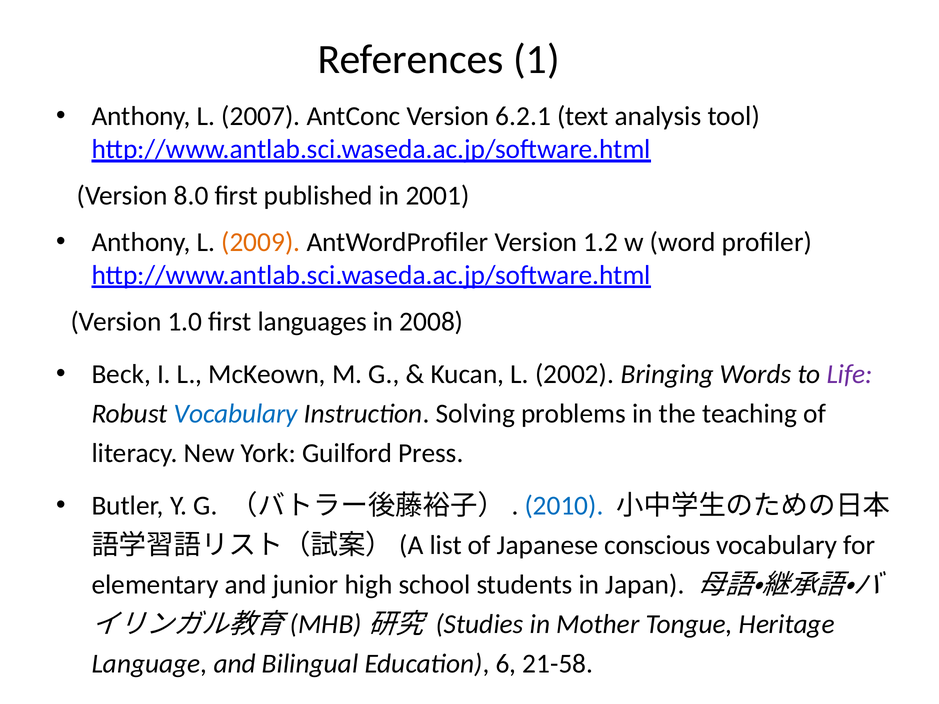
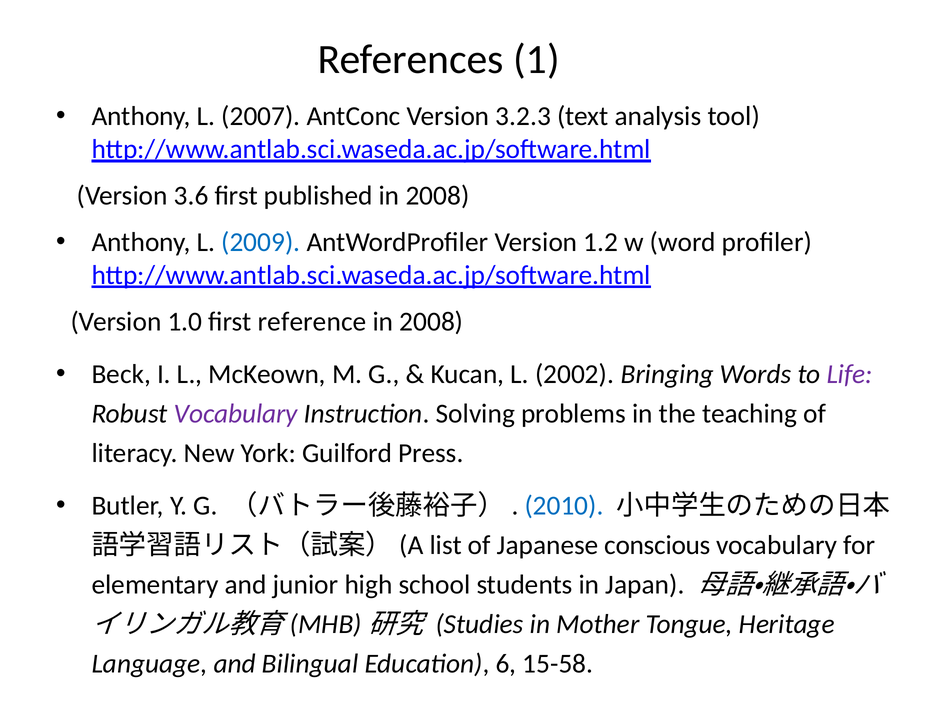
6.2.1: 6.2.1 -> 3.2.3
8.0: 8.0 -> 3.6
published in 2001: 2001 -> 2008
2009 colour: orange -> blue
languages: languages -> reference
Vocabulary at (236, 414) colour: blue -> purple
21-58: 21-58 -> 15-58
